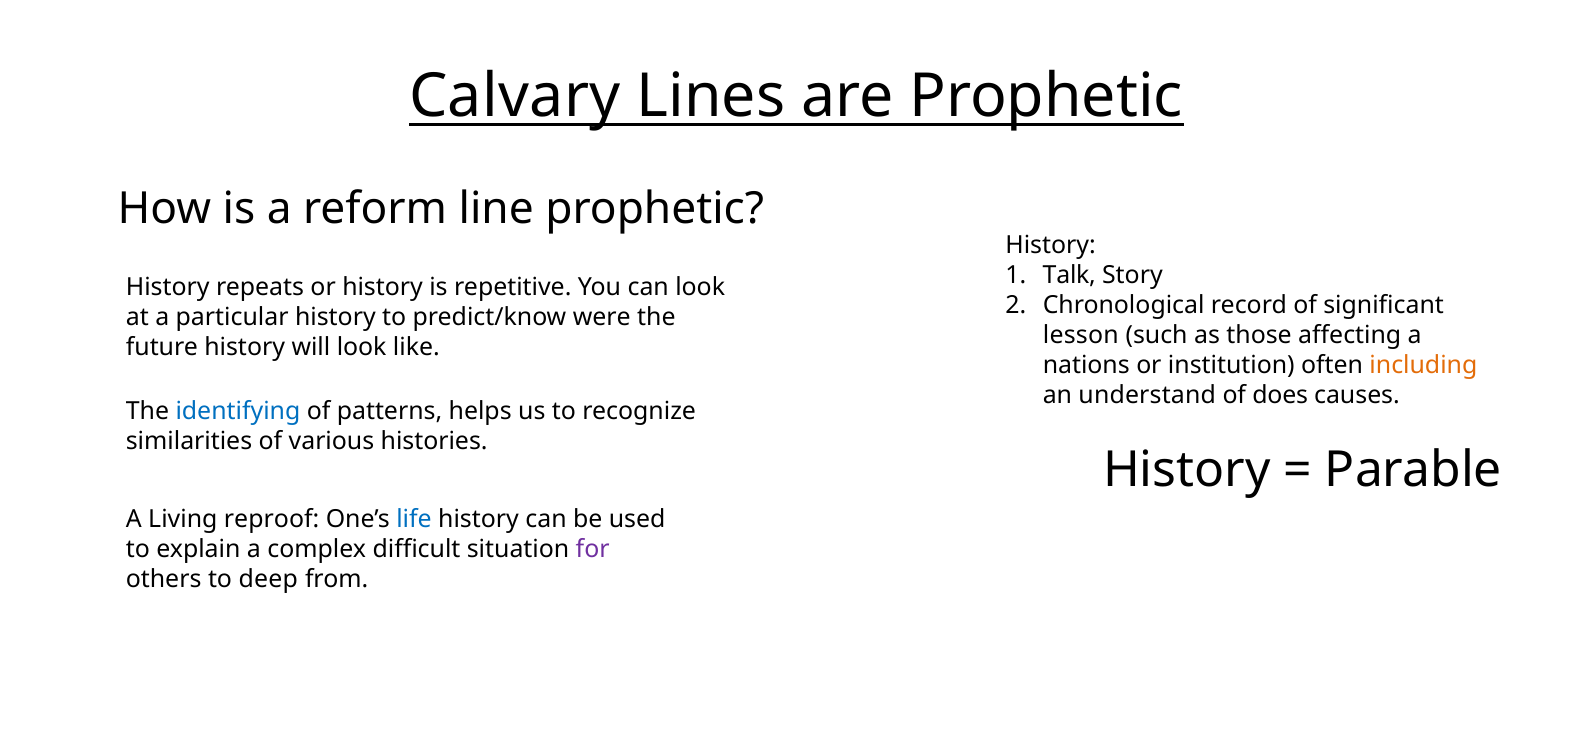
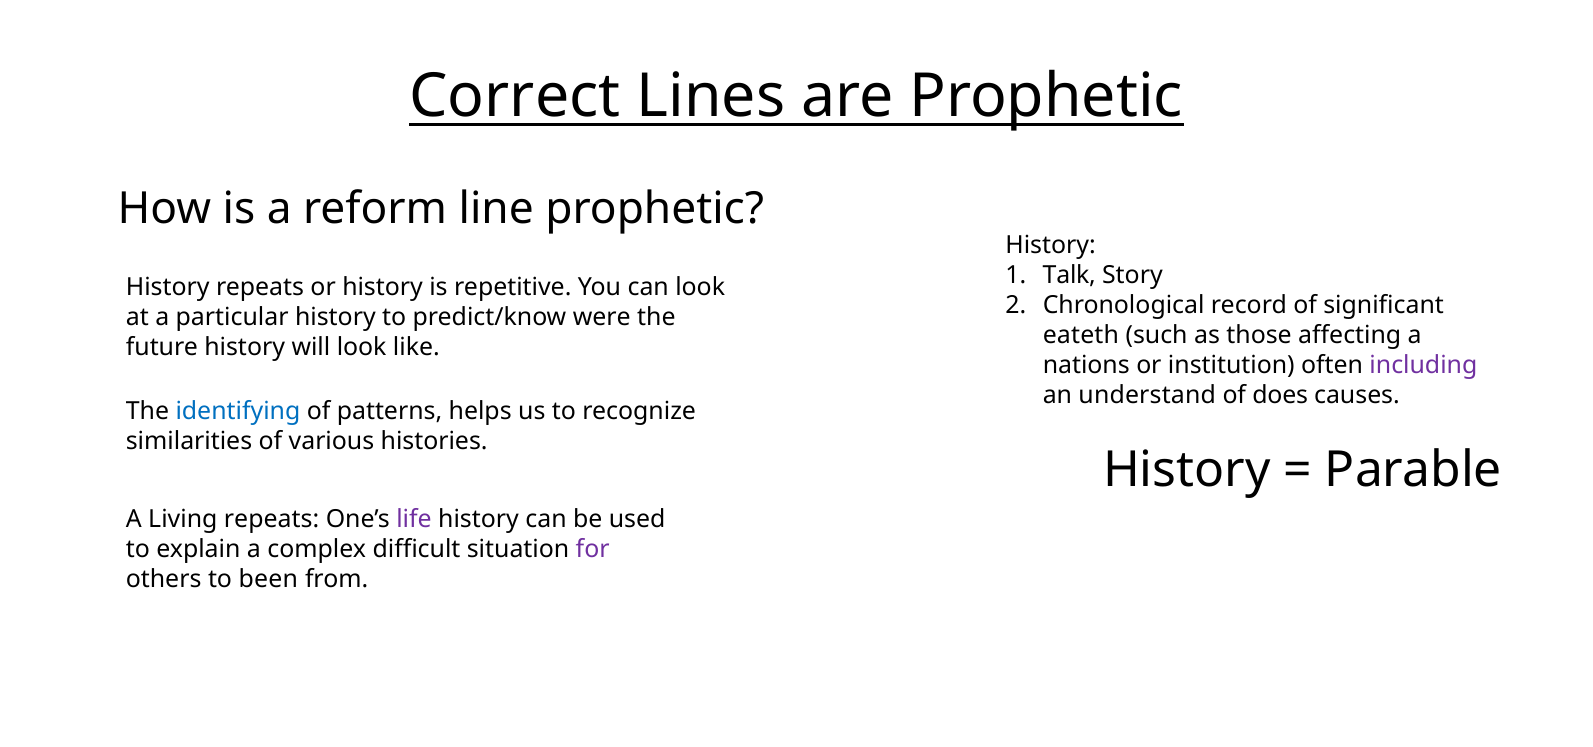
Calvary: Calvary -> Correct
lesson: lesson -> eateth
including colour: orange -> purple
Living reproof: reproof -> repeats
life colour: blue -> purple
deep: deep -> been
